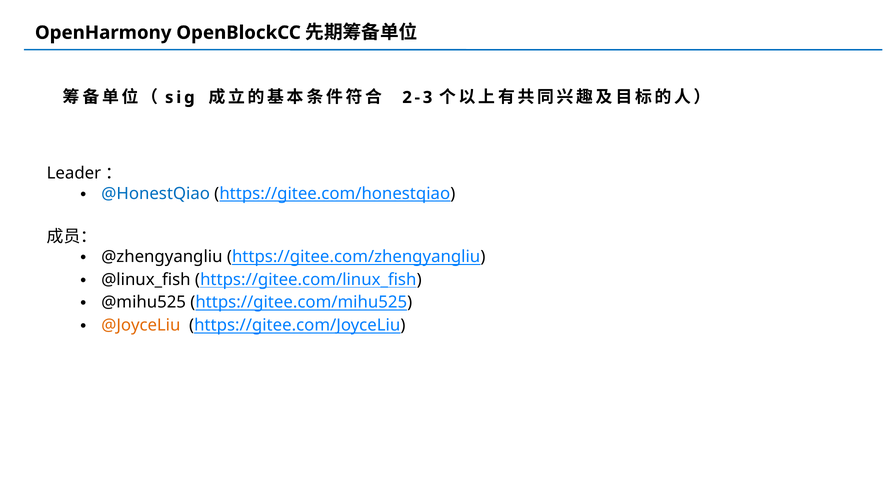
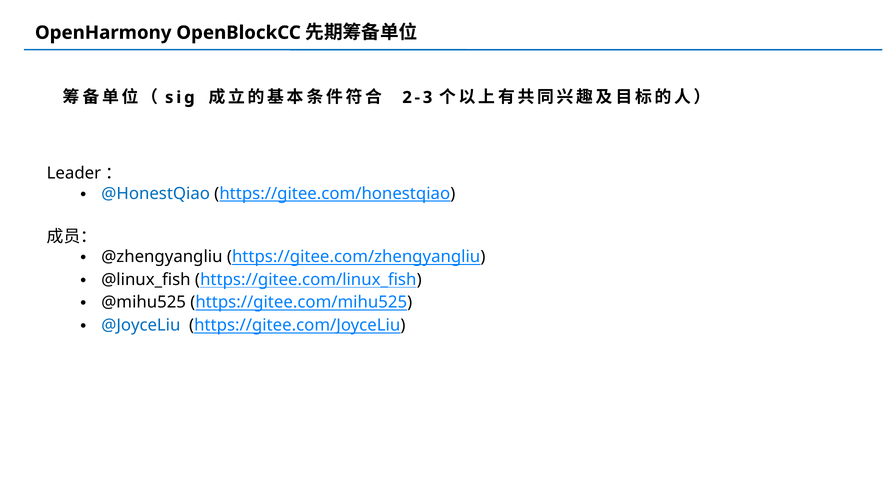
@JoyceLiu colour: orange -> blue
